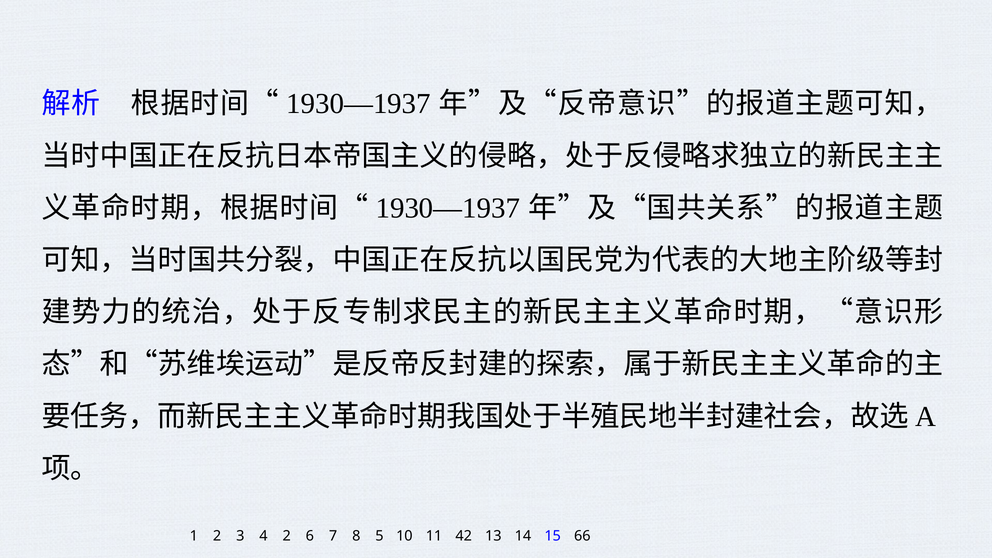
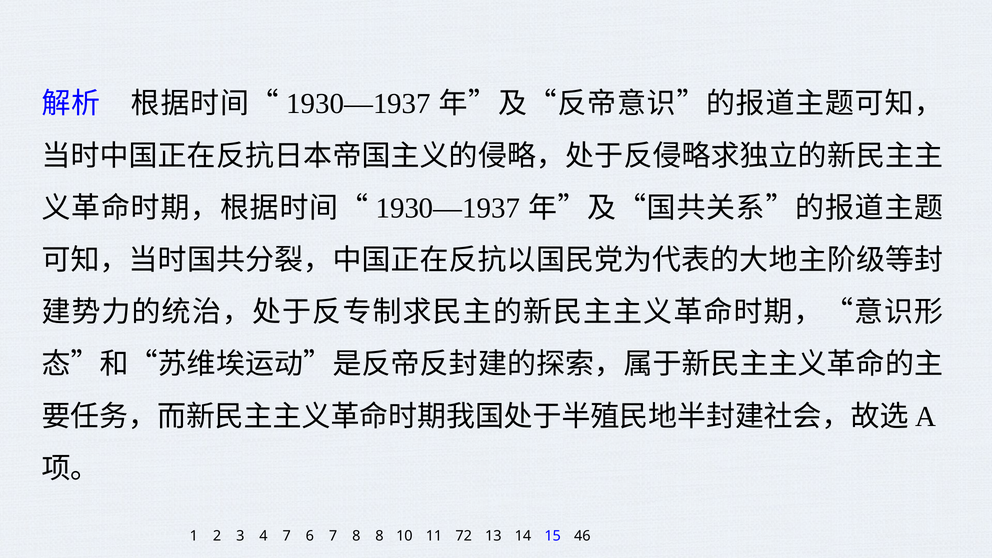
4 2: 2 -> 7
8 5: 5 -> 8
42: 42 -> 72
66: 66 -> 46
